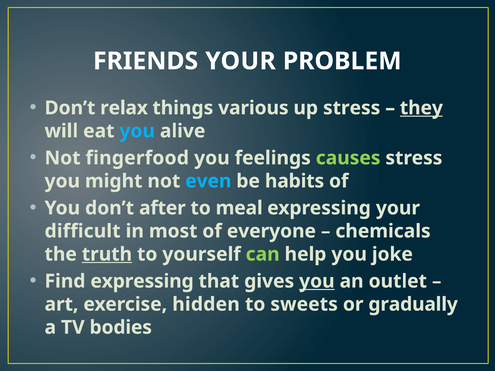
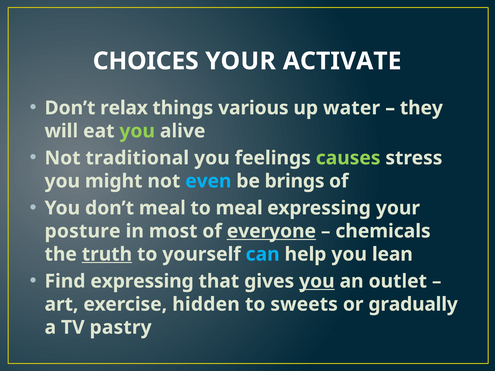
FRIENDS: FRIENDS -> CHOICES
PROBLEM: PROBLEM -> ACTIVATE
up stress: stress -> water
they underline: present -> none
you at (137, 131) colour: light blue -> light green
fingerfood: fingerfood -> traditional
habits: habits -> brings
don’t after: after -> meal
difficult: difficult -> posture
everyone underline: none -> present
can colour: light green -> light blue
joke: joke -> lean
bodies: bodies -> pastry
